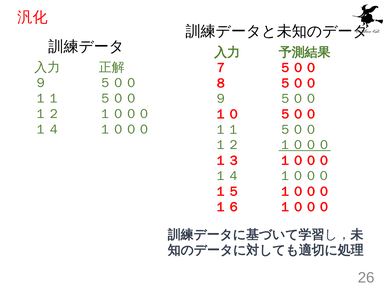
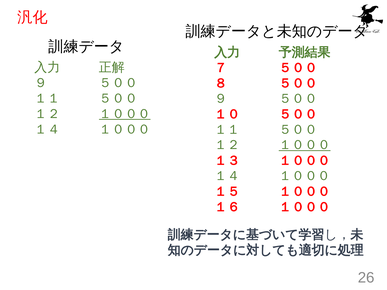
１０００ at (125, 114) underline: none -> present
